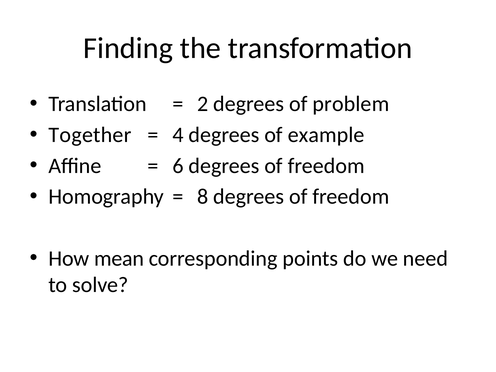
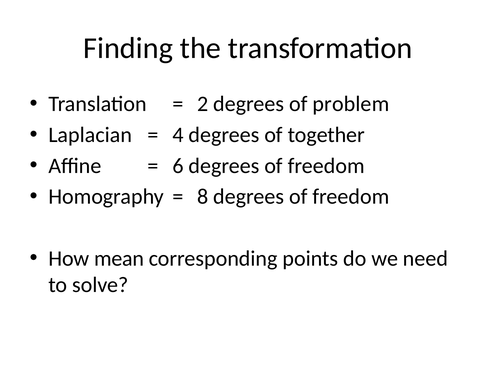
Together: Together -> Laplacian
example: example -> together
